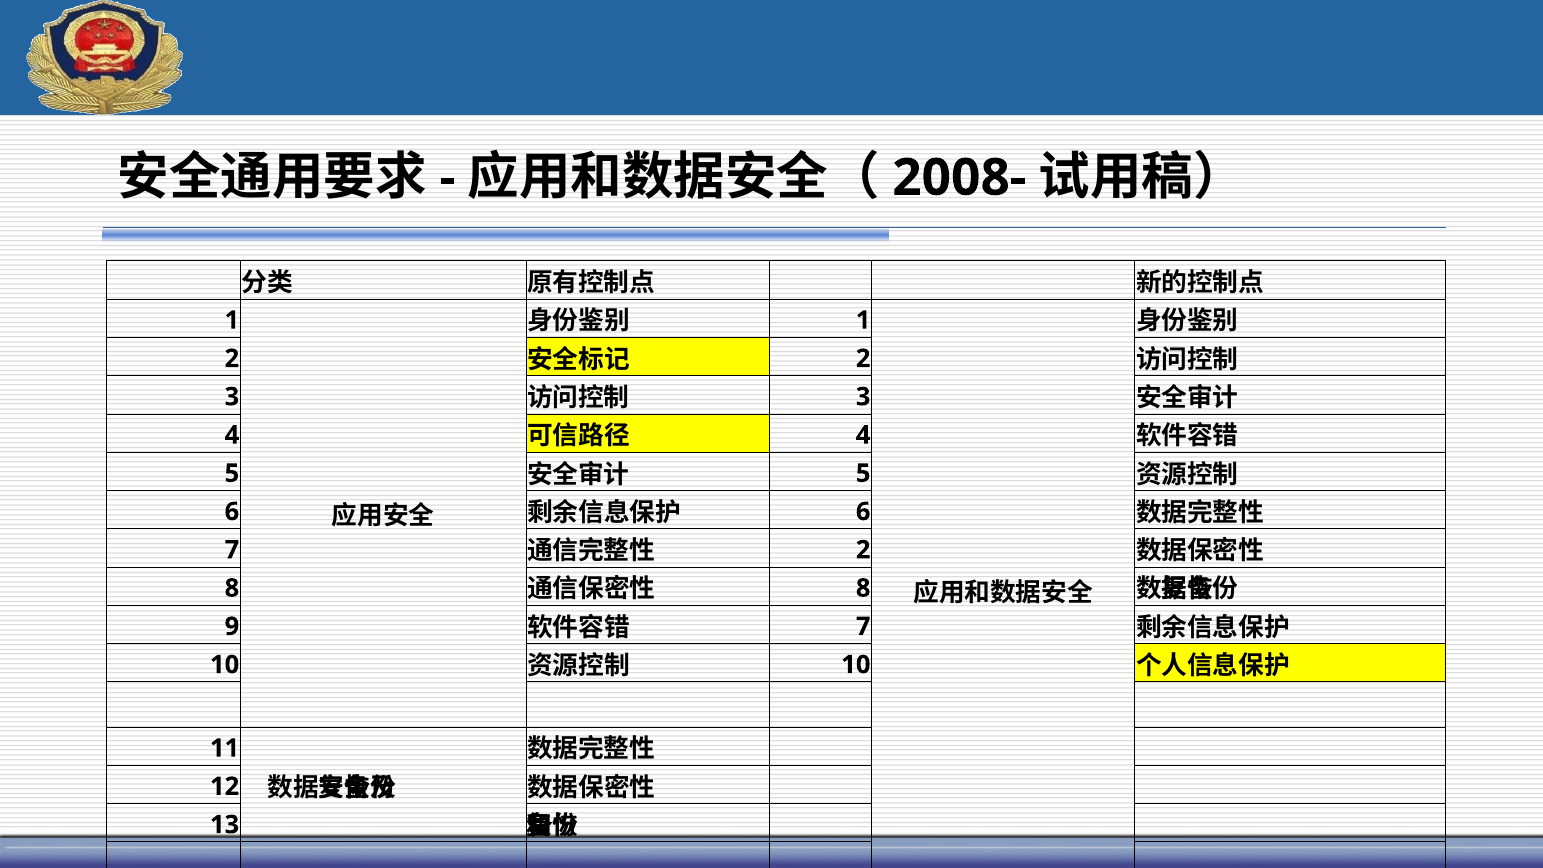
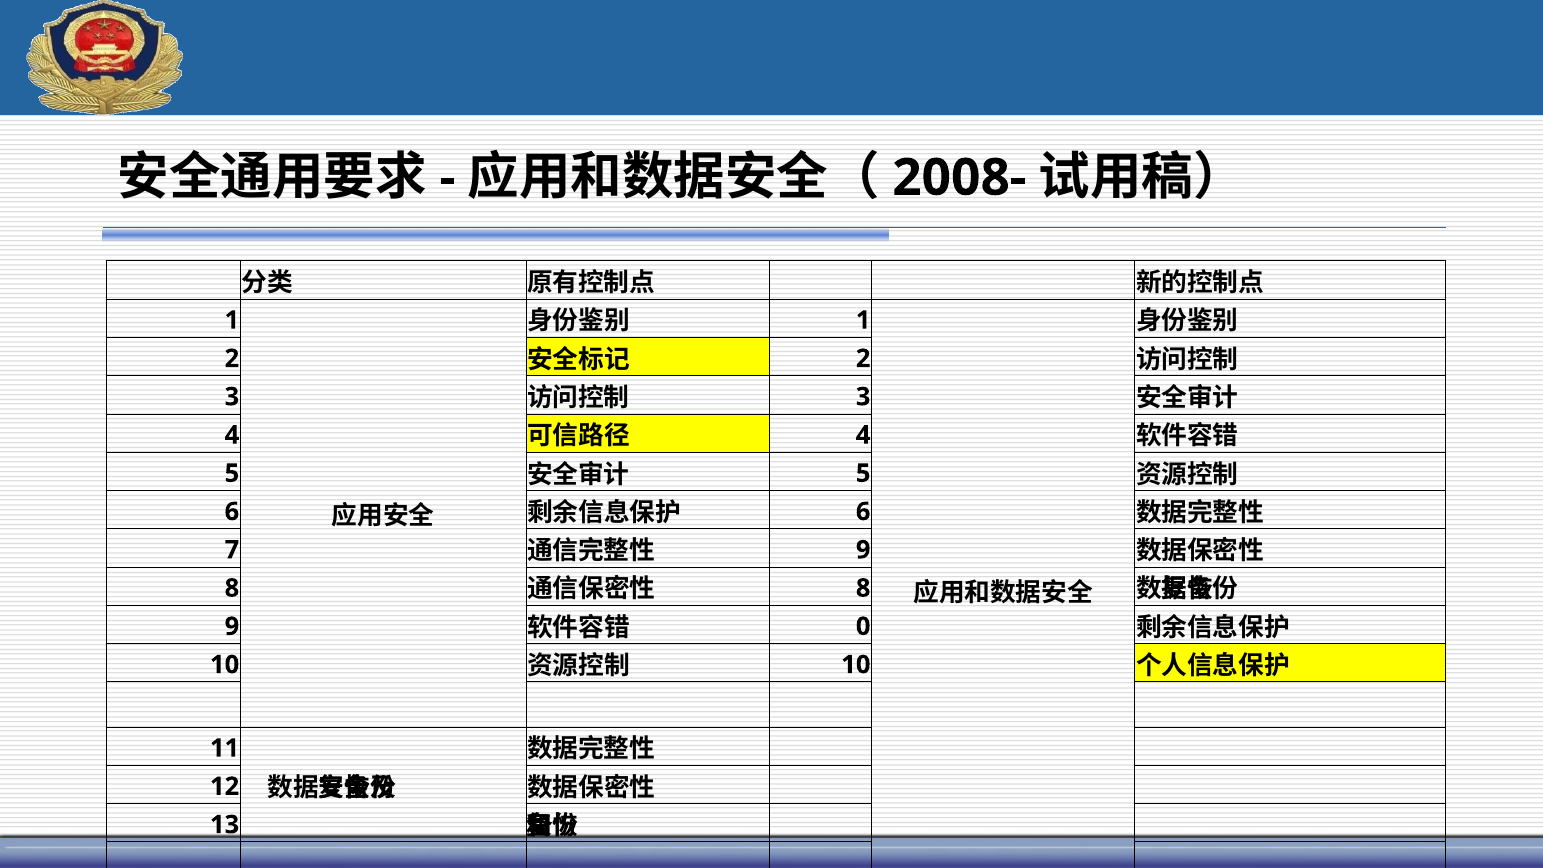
2 at (863, 550): 2 -> 9
7 at (863, 626): 7 -> 0
